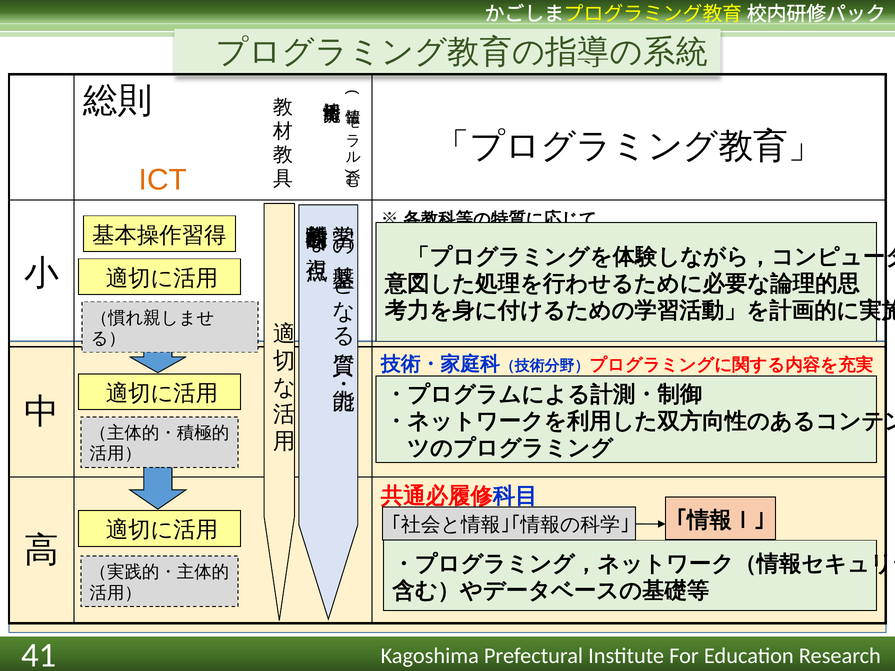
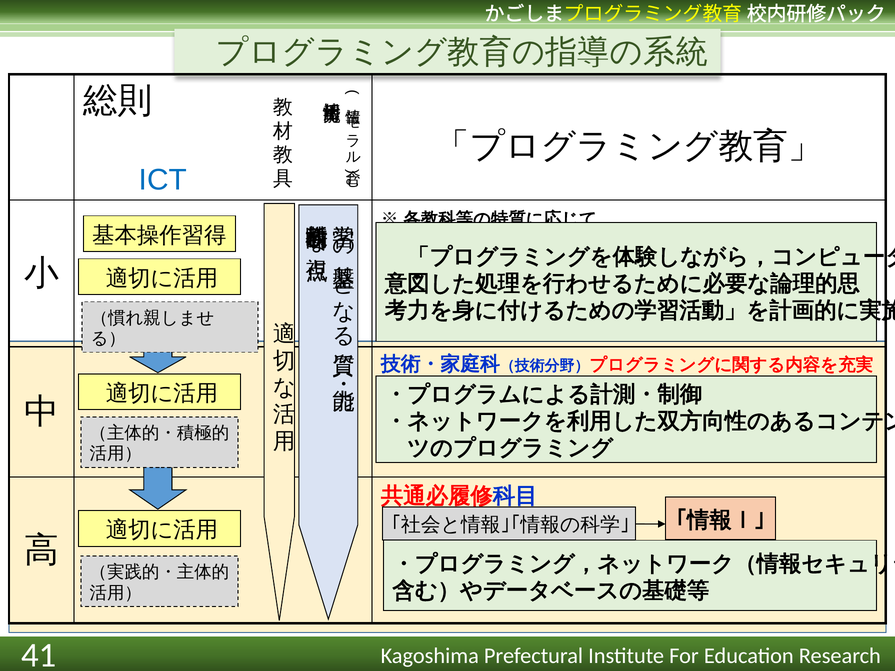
ICT colour: orange -> blue
